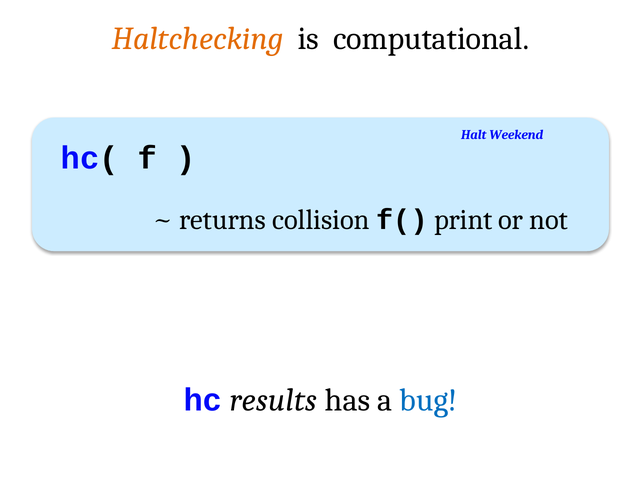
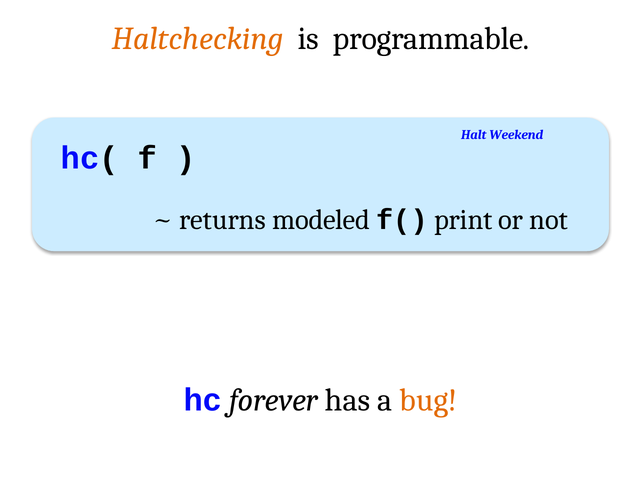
computational: computational -> programmable
collision: collision -> modeled
results: results -> forever
bug colour: blue -> orange
